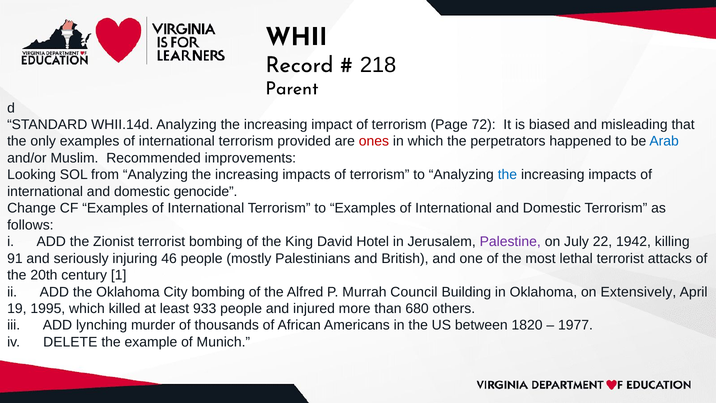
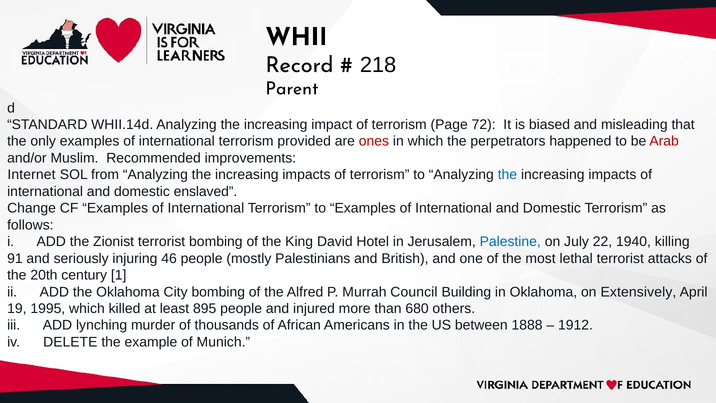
Arab colour: blue -> red
Looking: Looking -> Internet
genocide: genocide -> enslaved
Palestine colour: purple -> blue
1942: 1942 -> 1940
933: 933 -> 895
1820: 1820 -> 1888
1977: 1977 -> 1912
